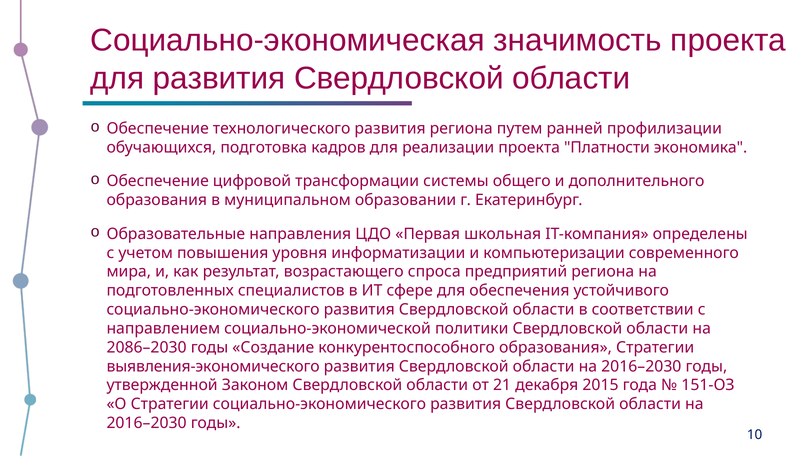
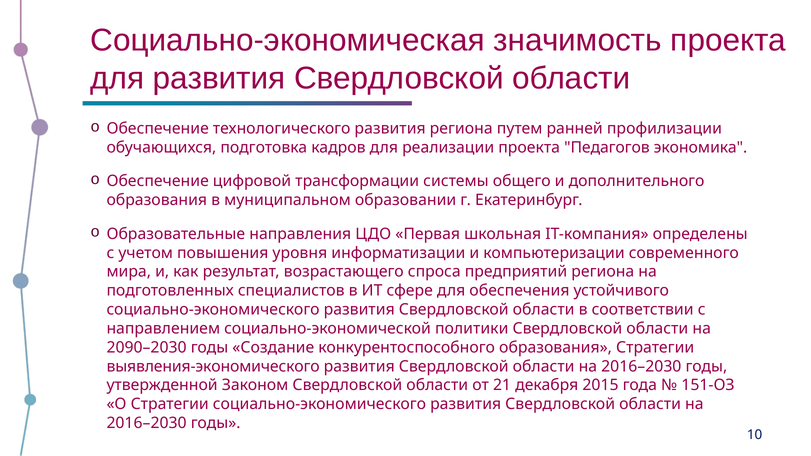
Платности: Платности -> Педагогов
2086–2030: 2086–2030 -> 2090–2030
